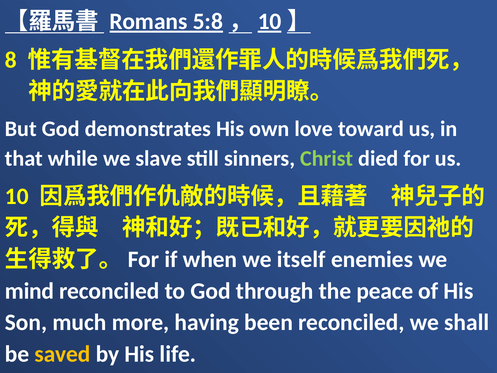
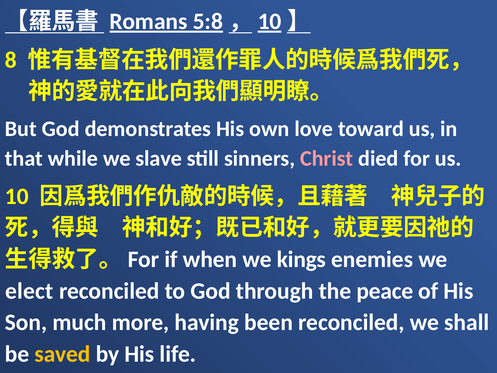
Christ colour: light green -> pink
itself: itself -> kings
mind: mind -> elect
